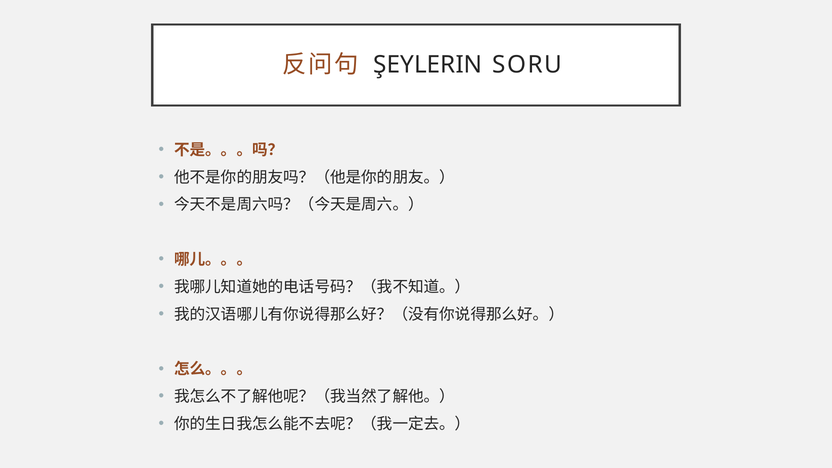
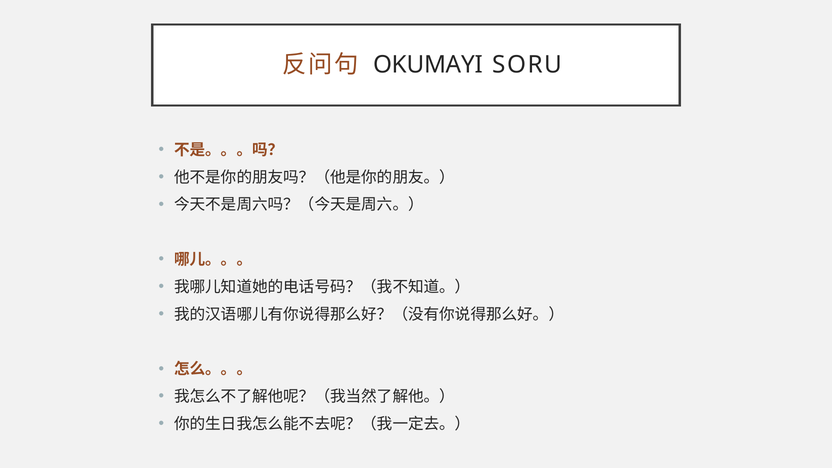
ŞEYLERIN: ŞEYLERIN -> OKUMAYI
